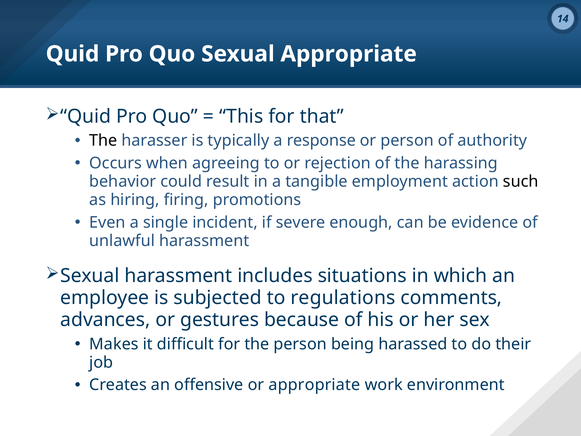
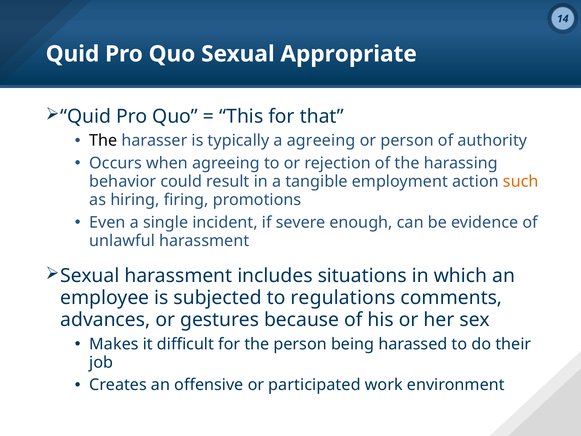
a response: response -> agreeing
such colour: black -> orange
or appropriate: appropriate -> participated
